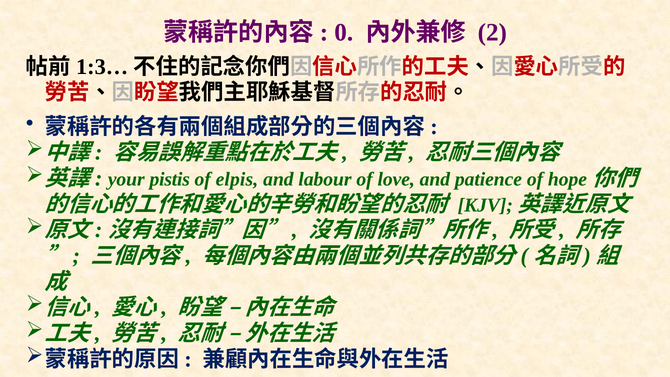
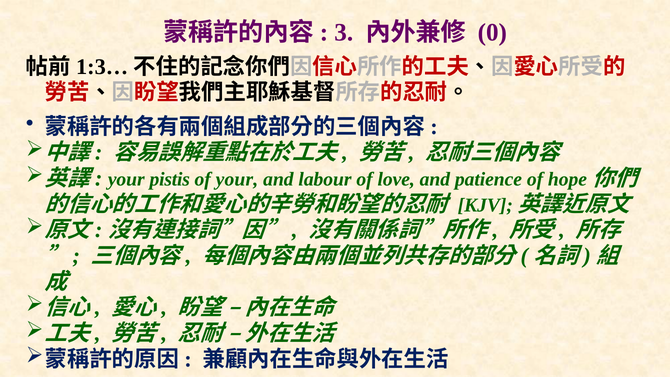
0: 0 -> 3
2: 2 -> 0
of elpis: elpis -> your
